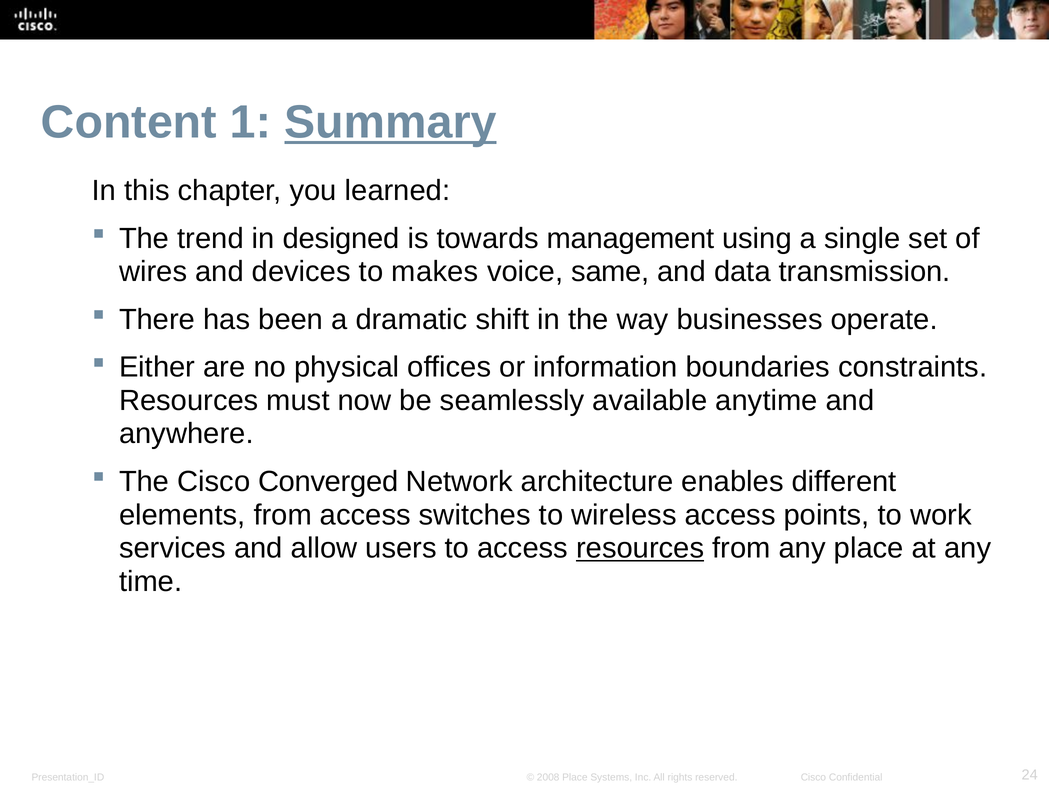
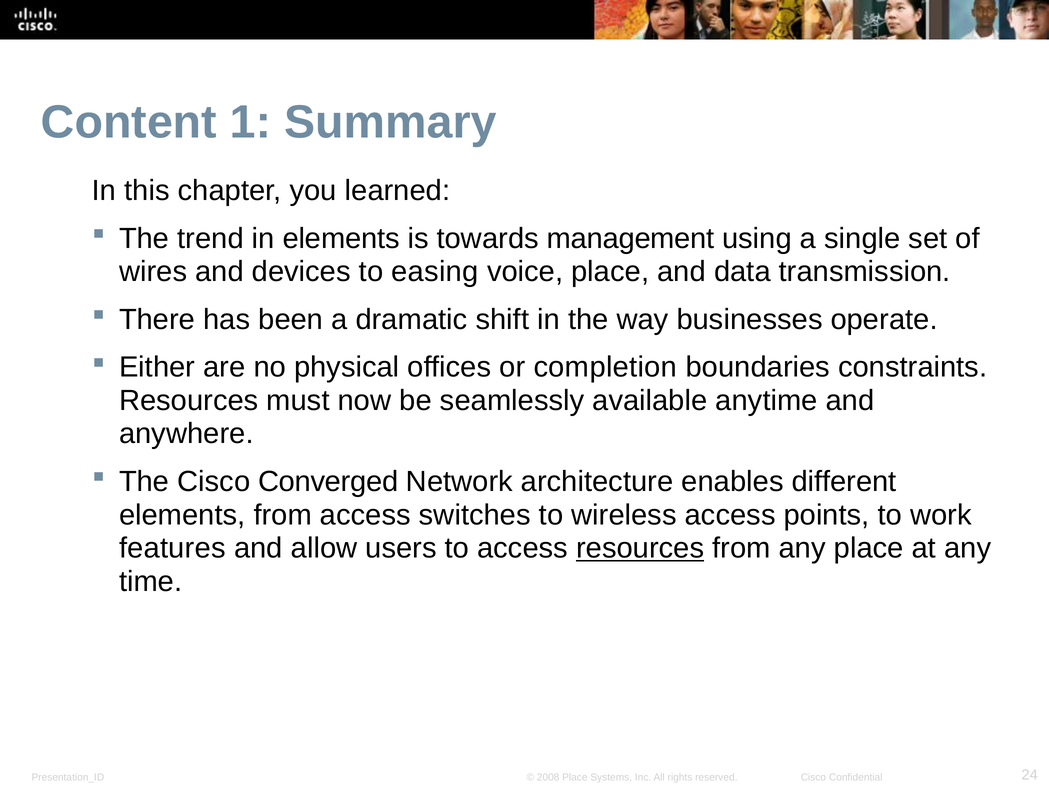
Summary underline: present -> none
in designed: designed -> elements
makes: makes -> easing
voice same: same -> place
information: information -> completion
services: services -> features
